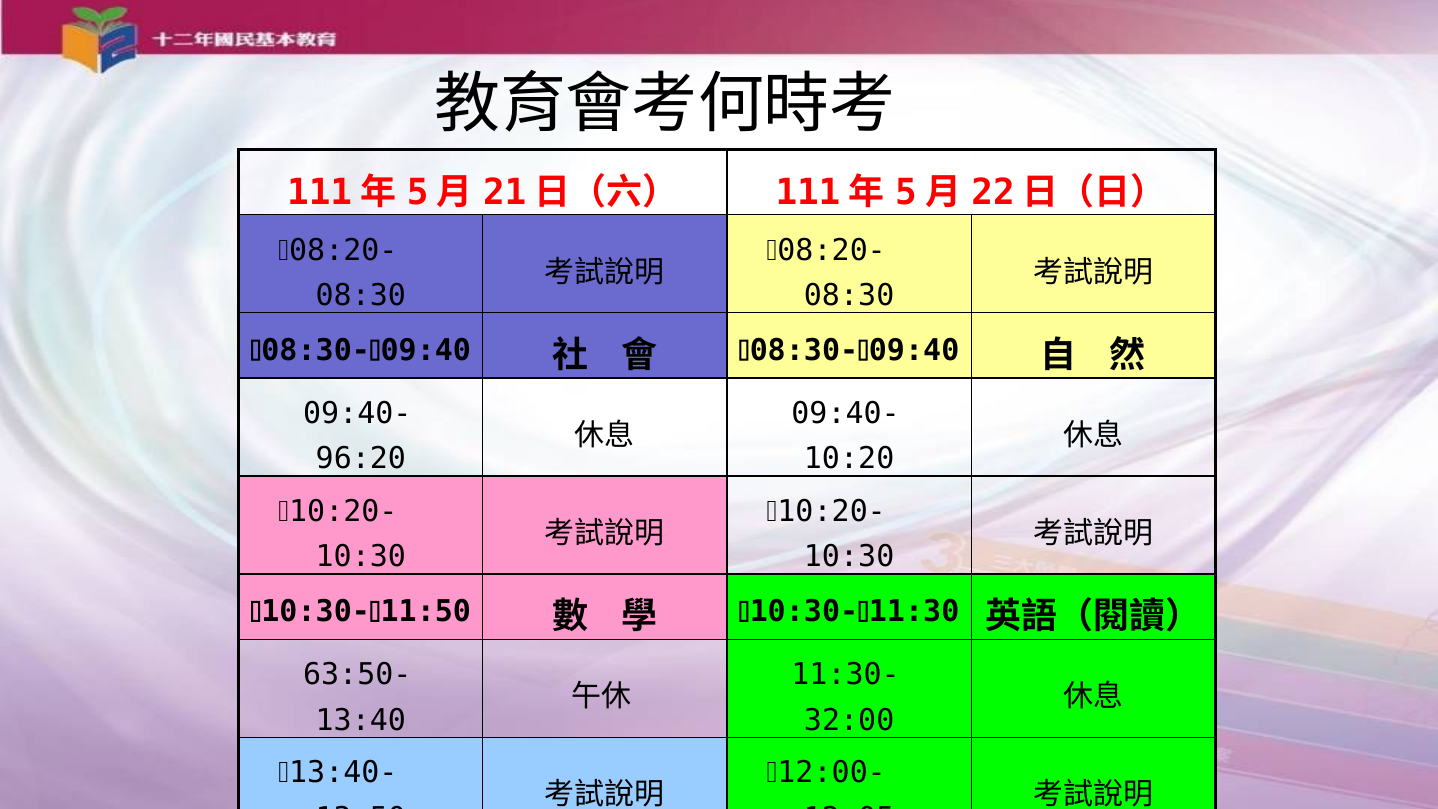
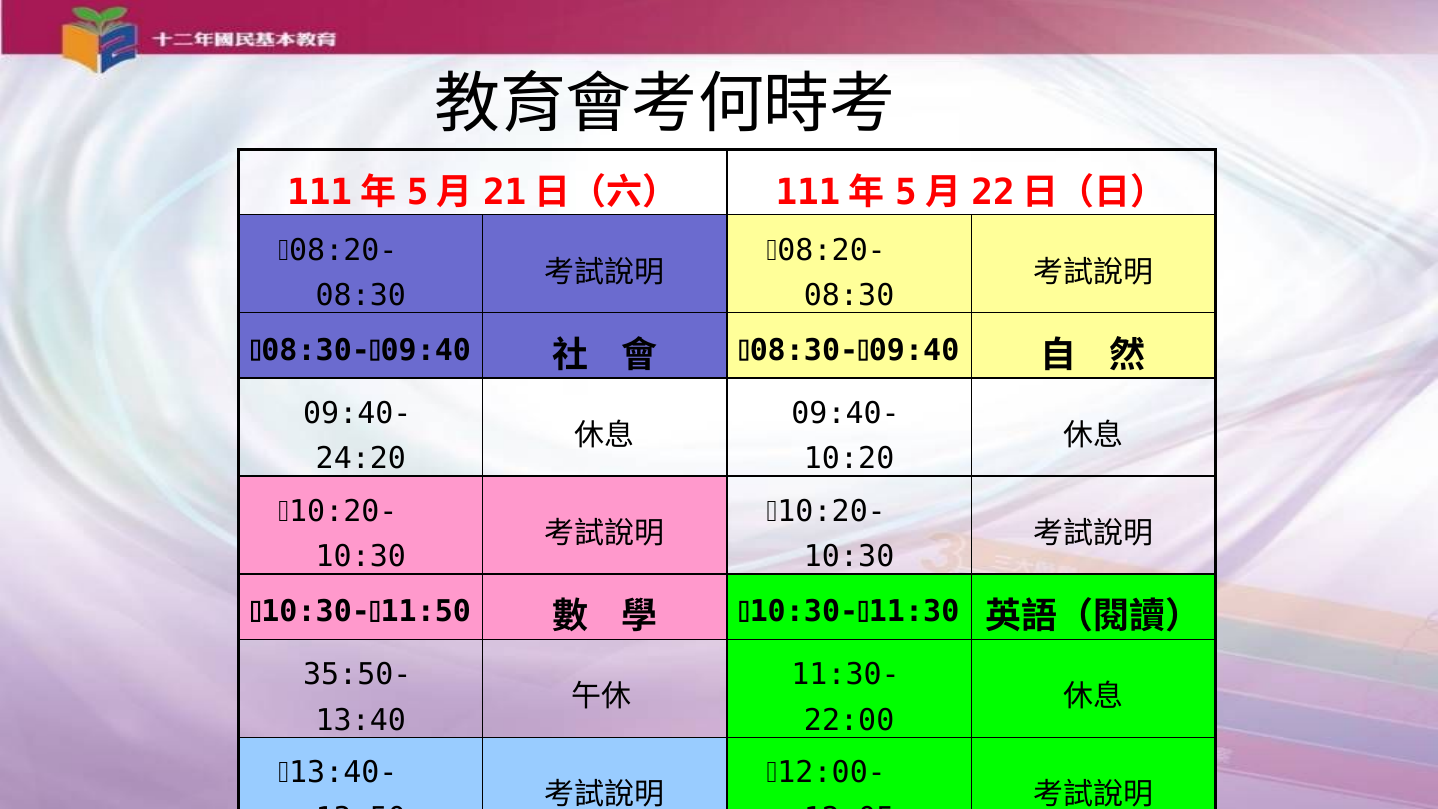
96:20: 96:20 -> 24:20
63:50-: 63:50- -> 35:50-
32:00: 32:00 -> 22:00
